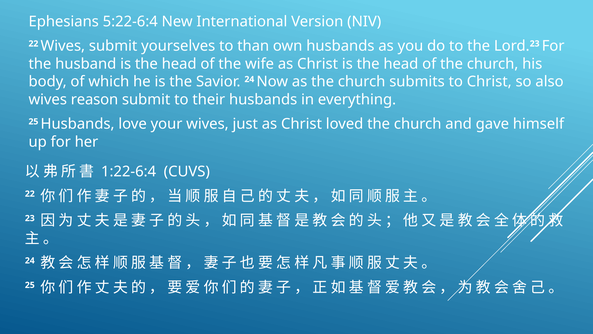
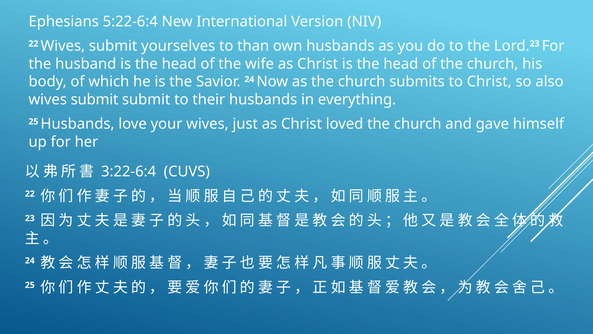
reason at (95, 99): reason -> submit
1:22-6:4: 1:22-6:4 -> 3:22-6:4
